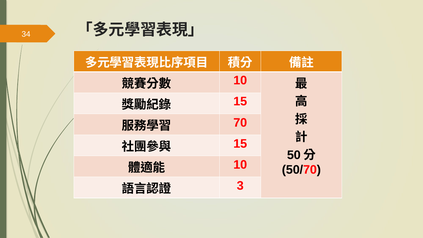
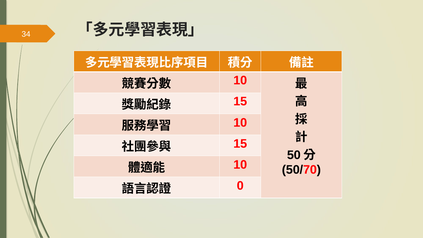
70 at (240, 123): 70 -> 10
3: 3 -> 0
